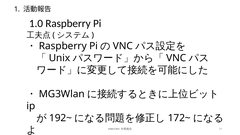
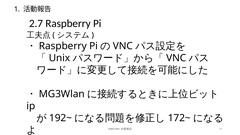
1.0: 1.0 -> 2.7
